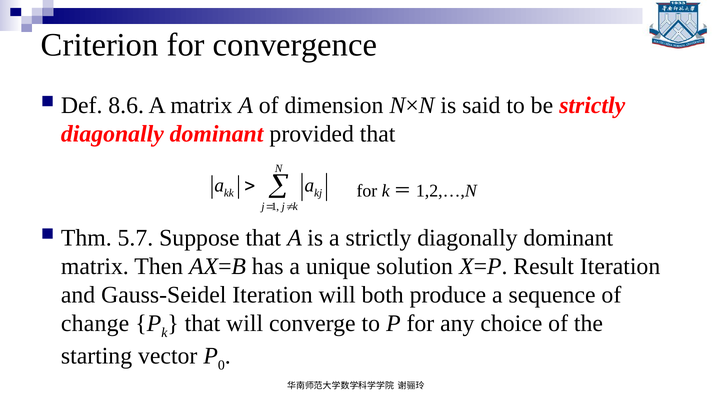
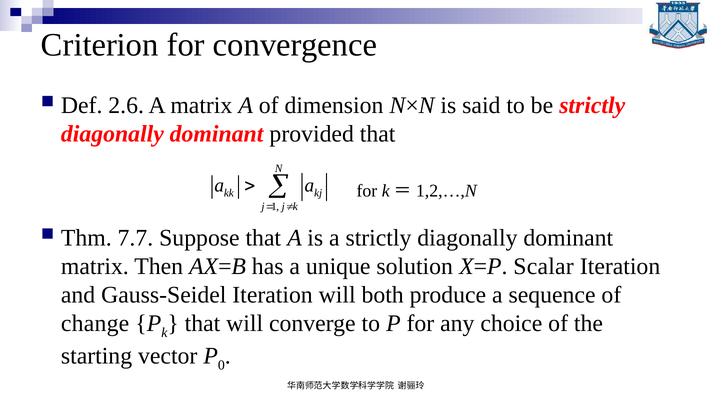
8.6: 8.6 -> 2.6
5.7: 5.7 -> 7.7
Result: Result -> Scalar
